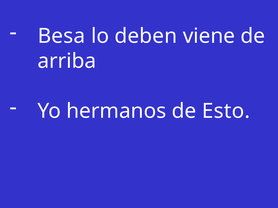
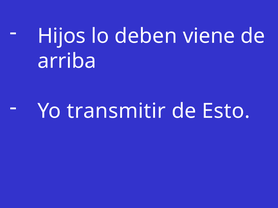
Besa: Besa -> Hijos
hermanos: hermanos -> transmitir
